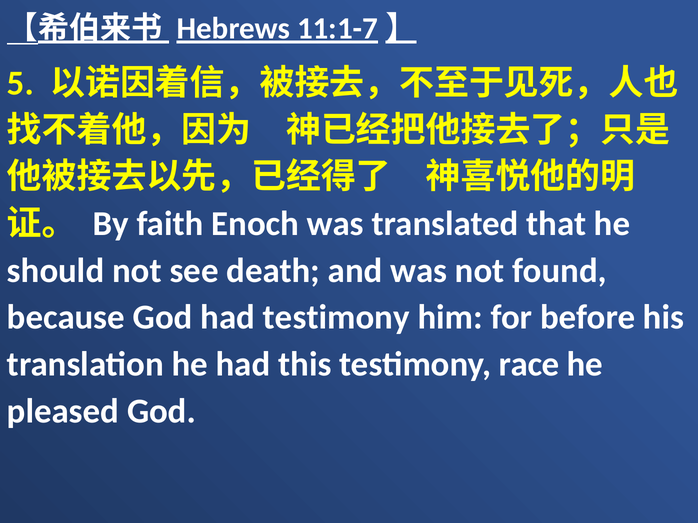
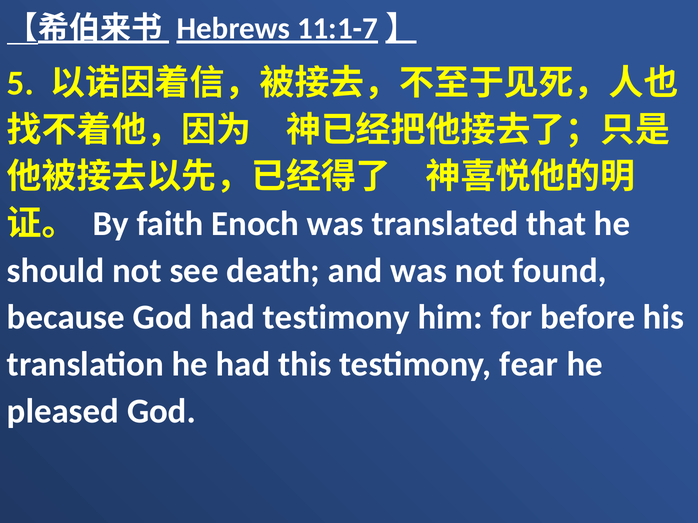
race: race -> fear
